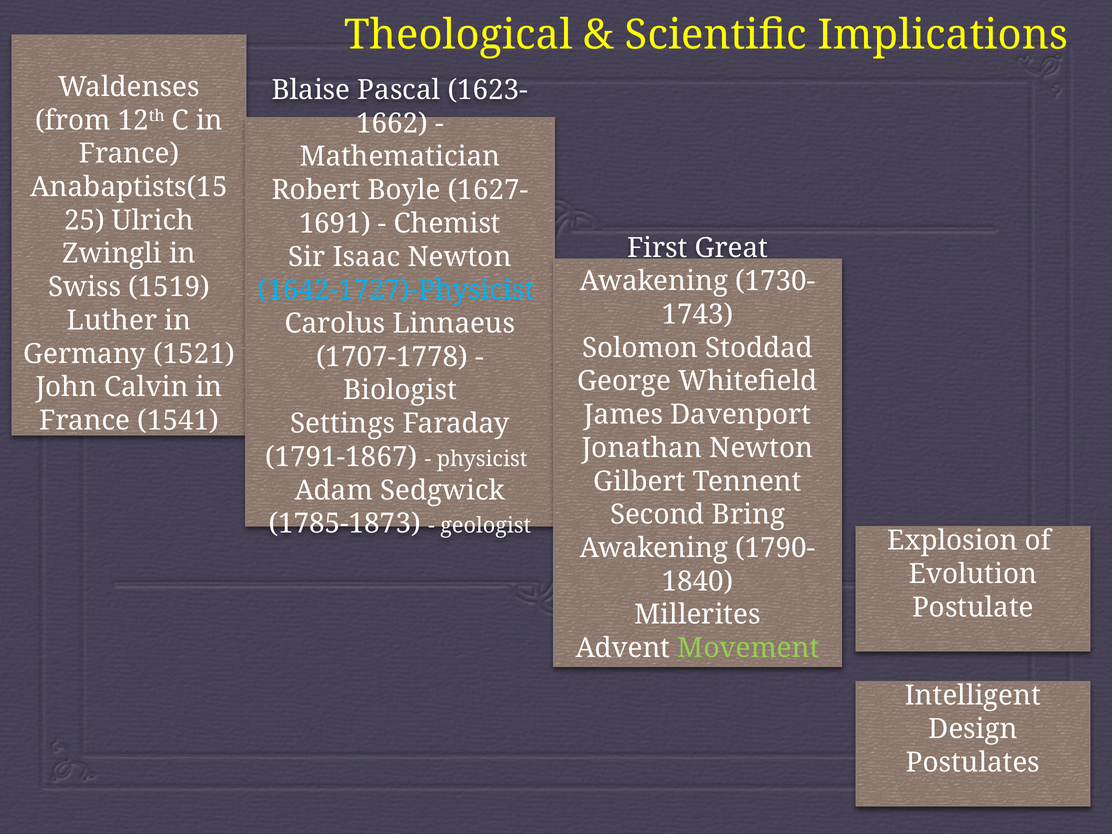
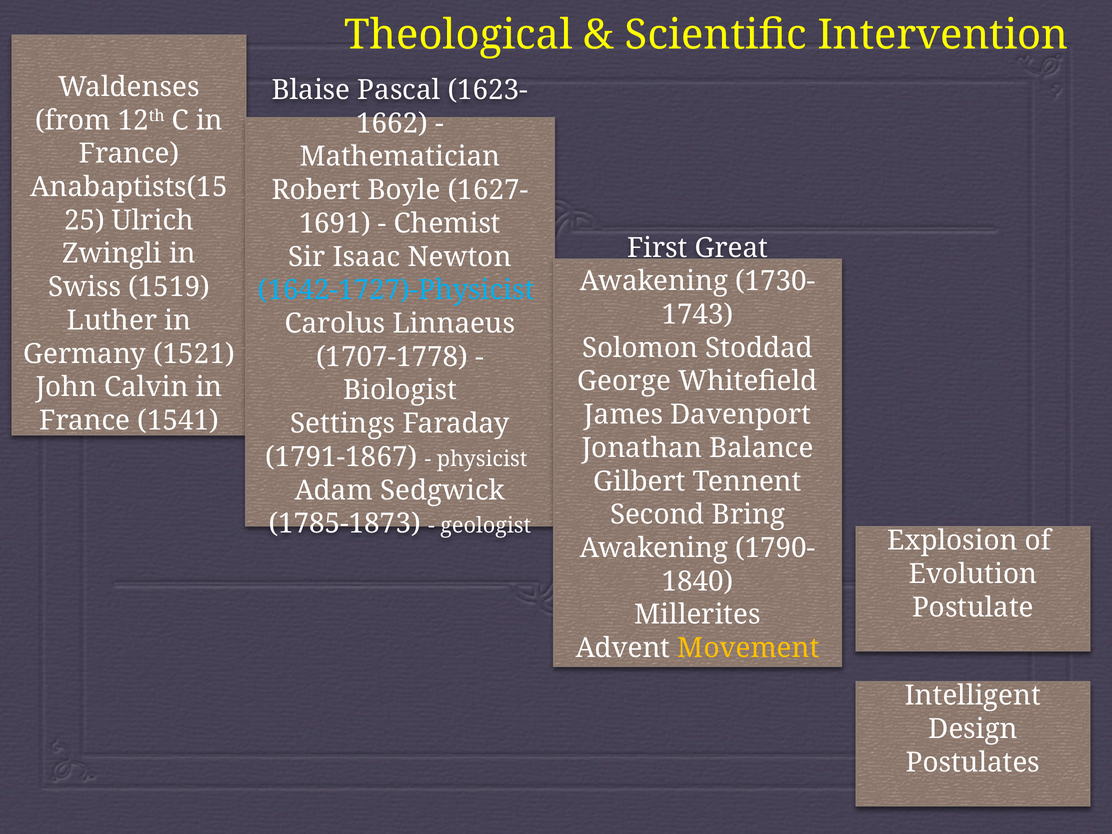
Implications: Implications -> Intervention
Jonathan Newton: Newton -> Balance
Movement colour: light green -> yellow
